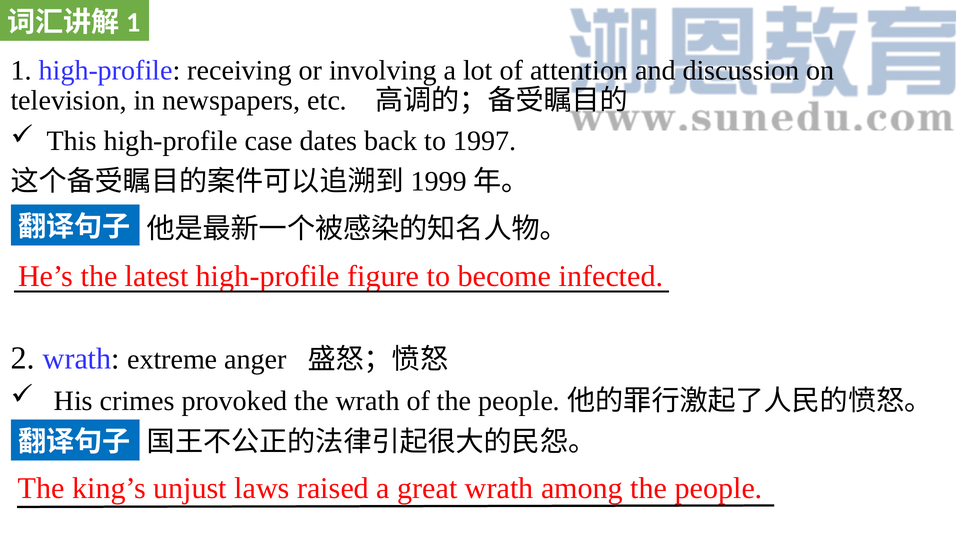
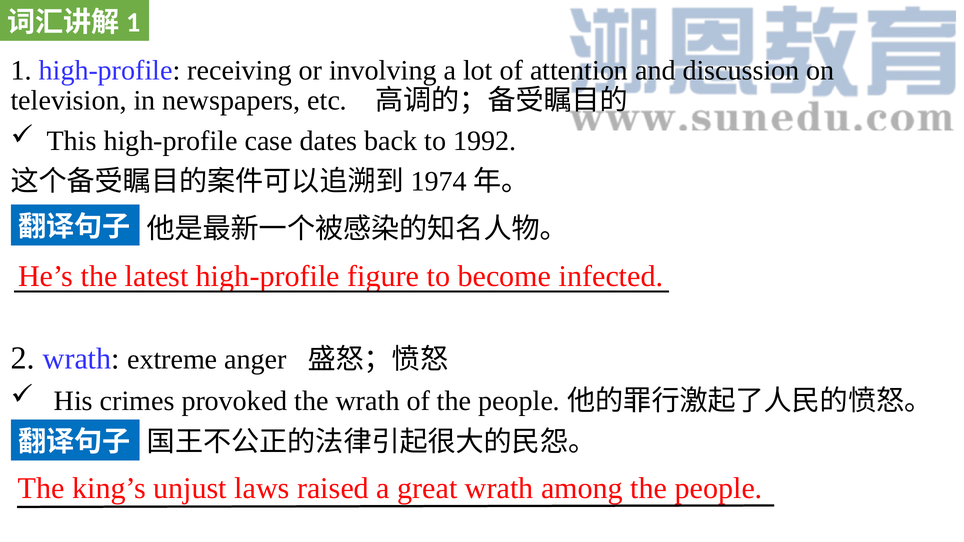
1997: 1997 -> 1992
1999: 1999 -> 1974
